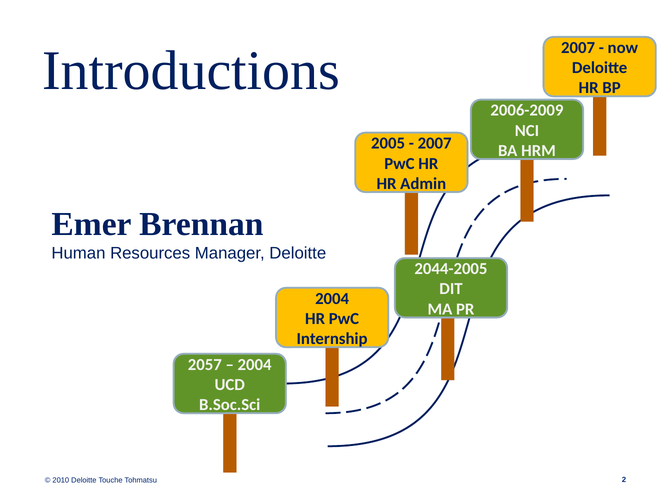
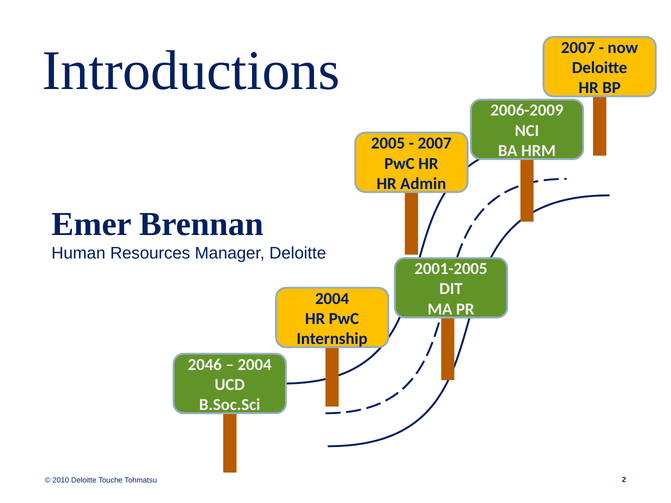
2044-2005: 2044-2005 -> 2001-2005
2057: 2057 -> 2046
